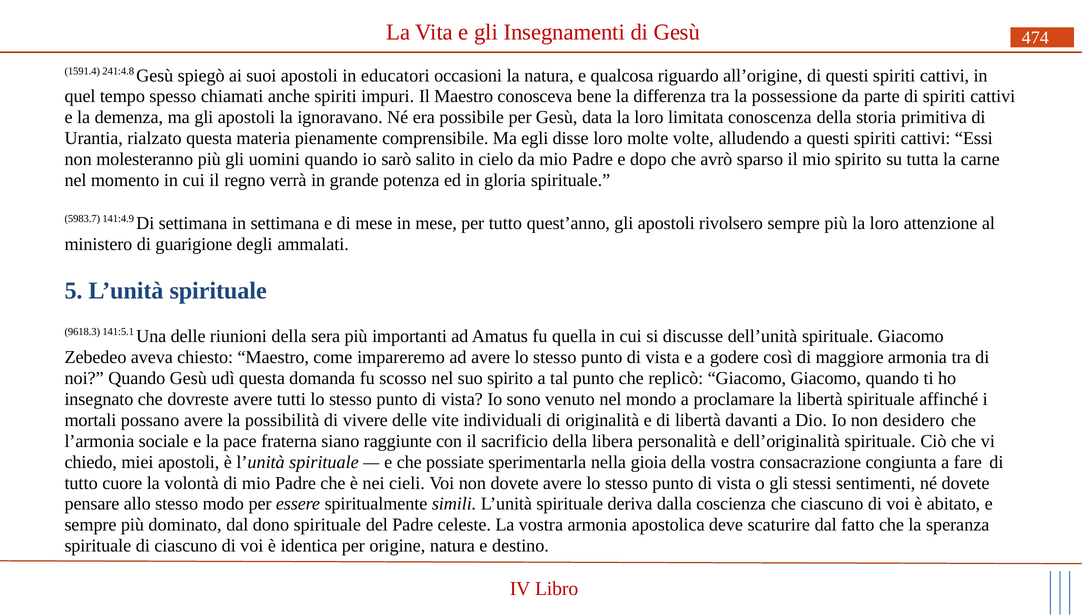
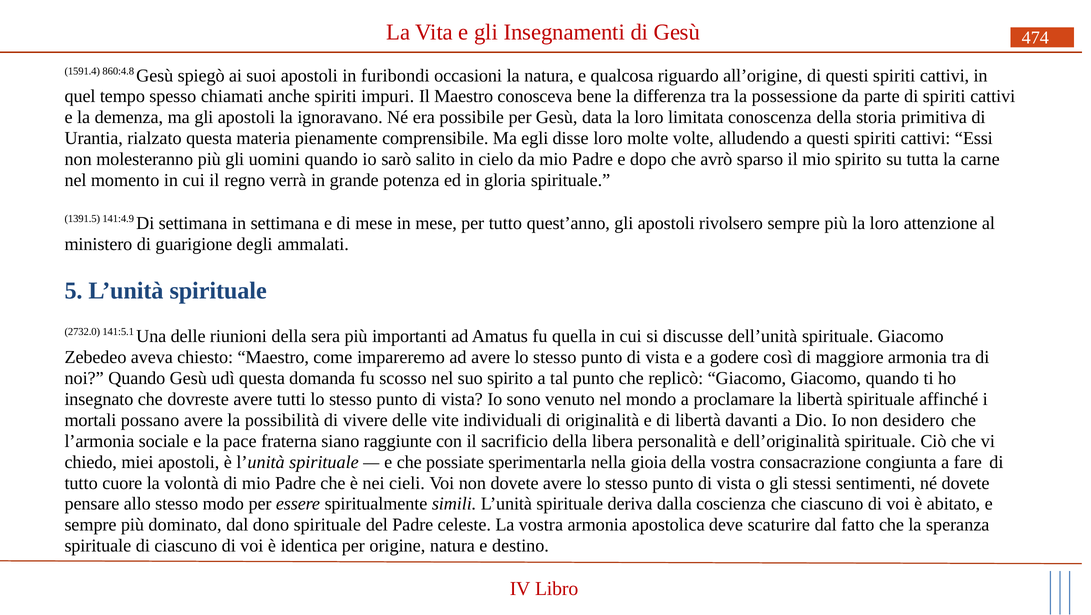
241:4.8: 241:4.8 -> 860:4.8
educatori: educatori -> furibondi
5983.7: 5983.7 -> 1391.5
9618.3: 9618.3 -> 2732.0
